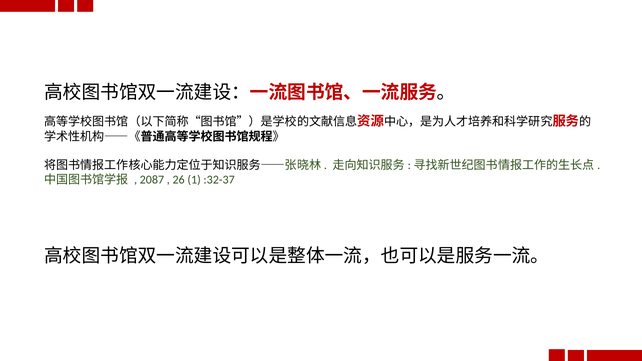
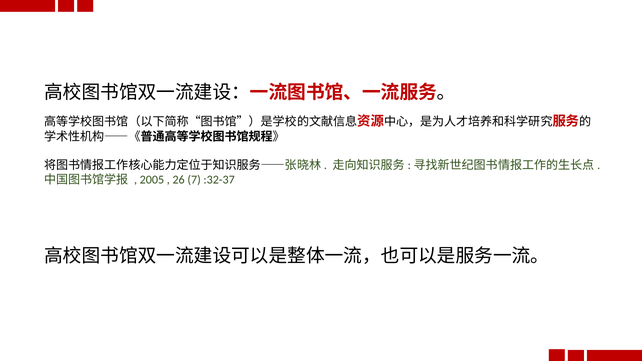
2087: 2087 -> 2005
1: 1 -> 7
